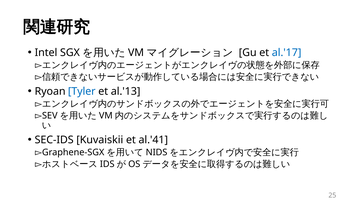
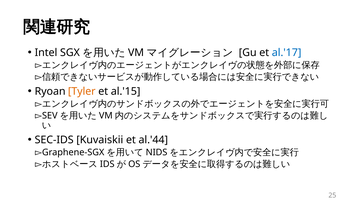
Tyler colour: blue -> orange
al.'13: al.'13 -> al.'15
al.'41: al.'41 -> al.'44
